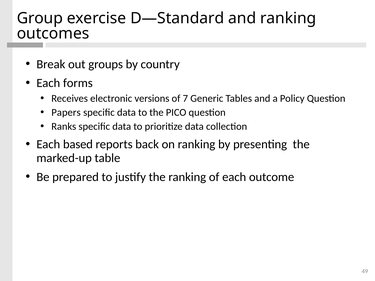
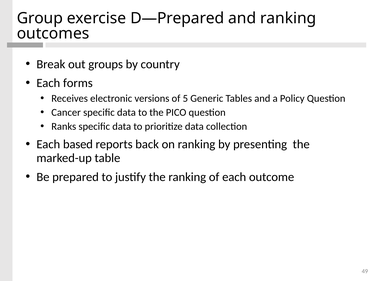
D—Standard: D—Standard -> D—Prepared
7: 7 -> 5
Papers: Papers -> Cancer
